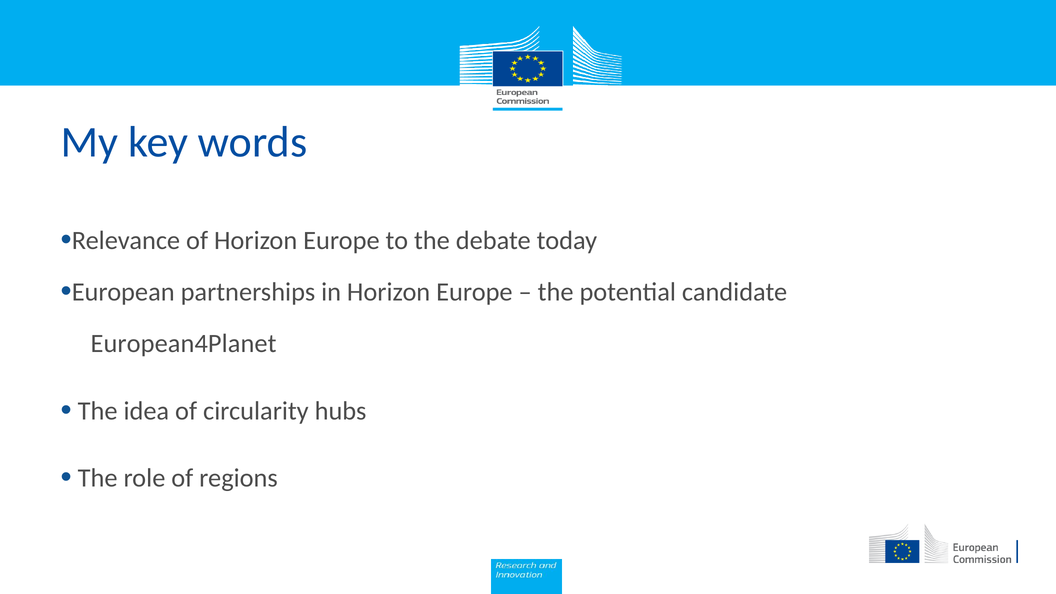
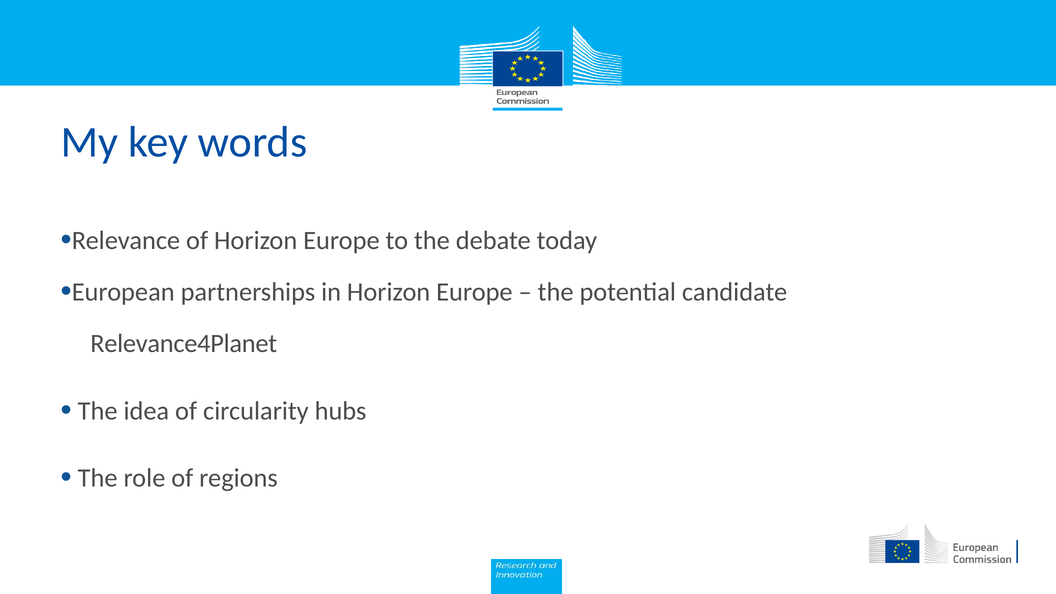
European4Planet: European4Planet -> Relevance4Planet
